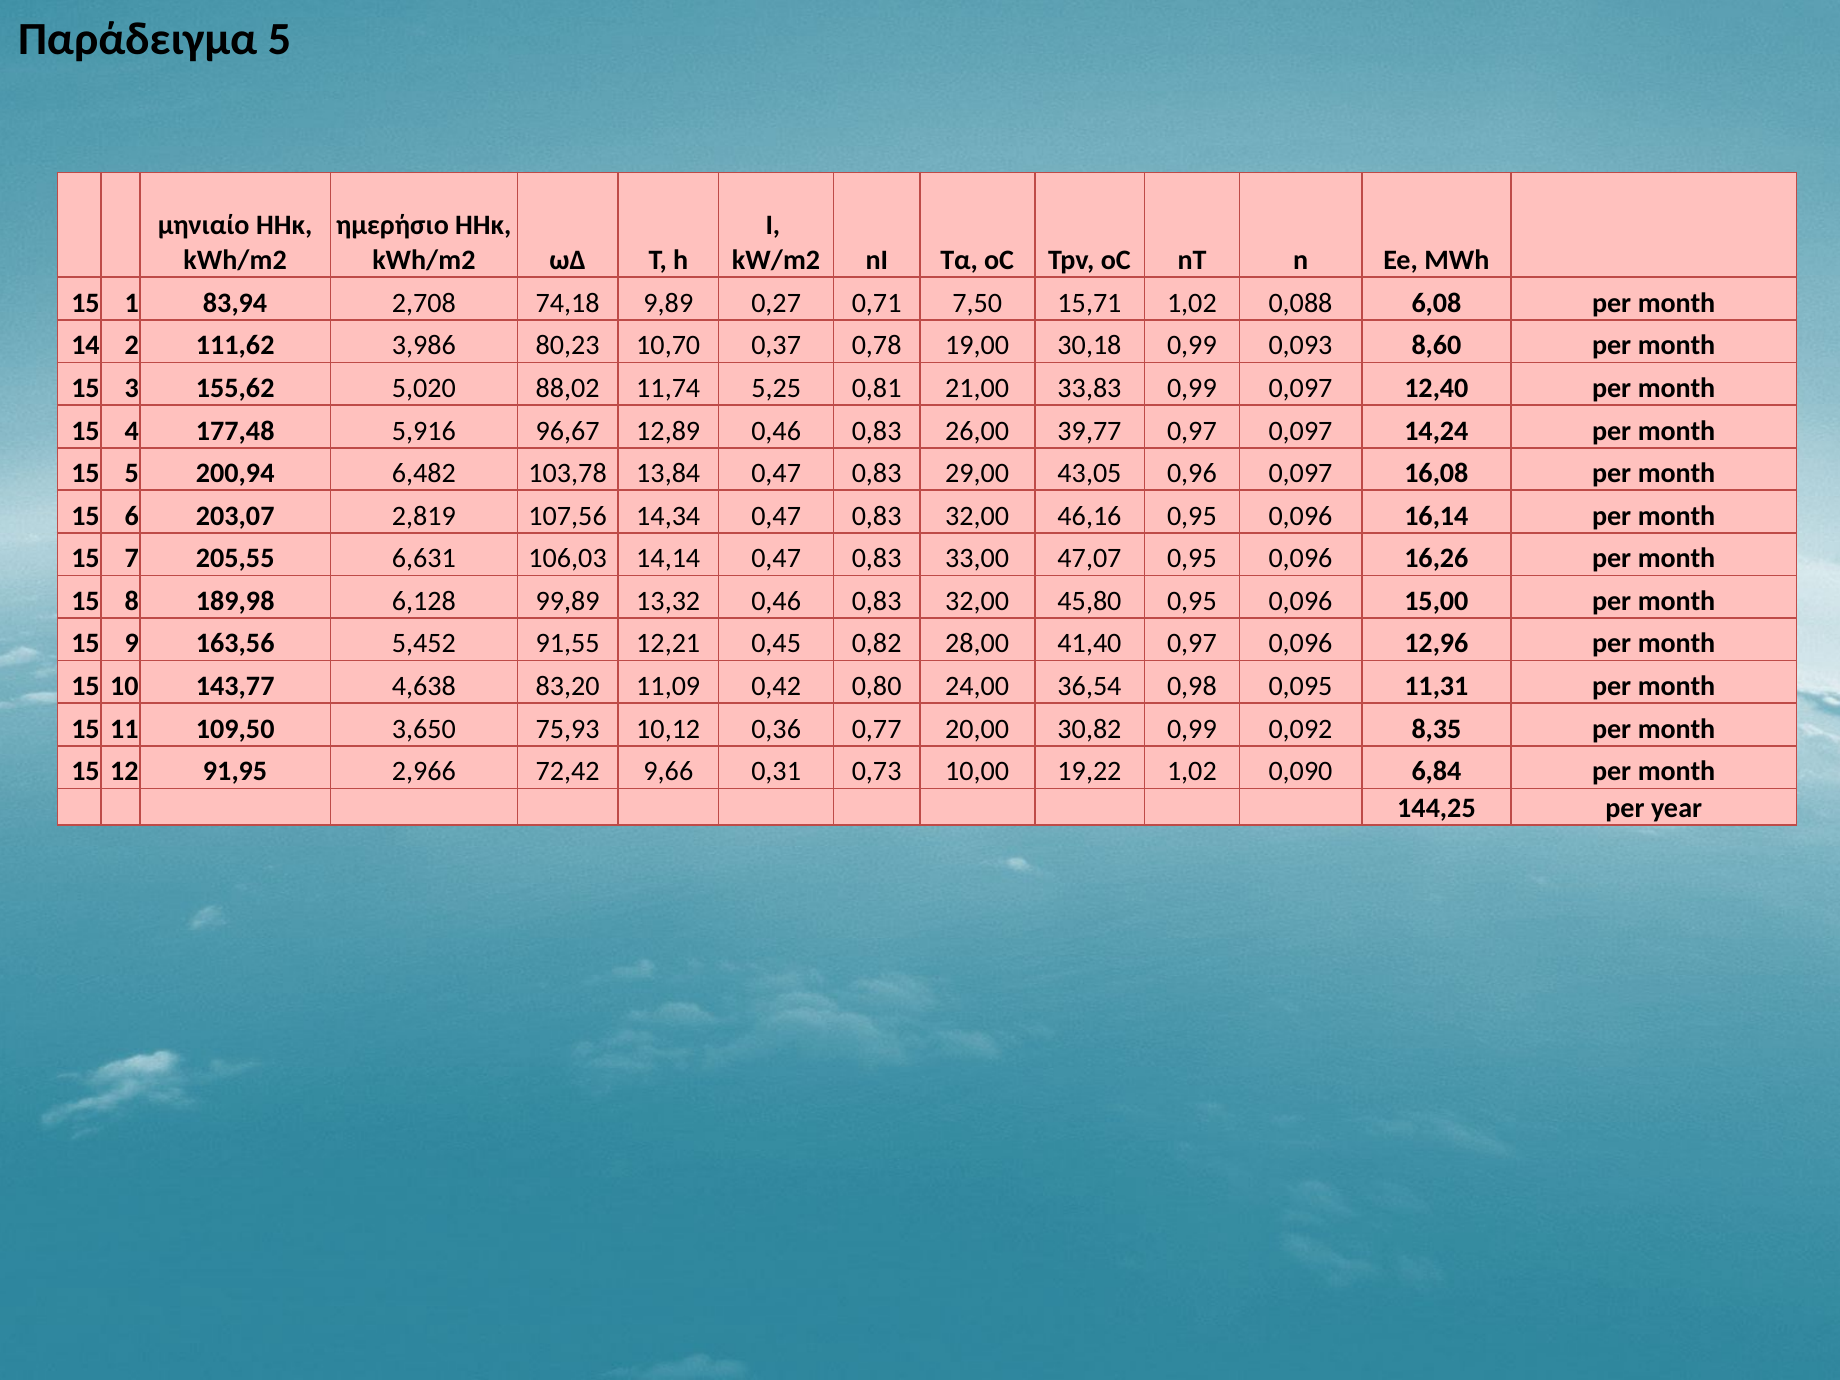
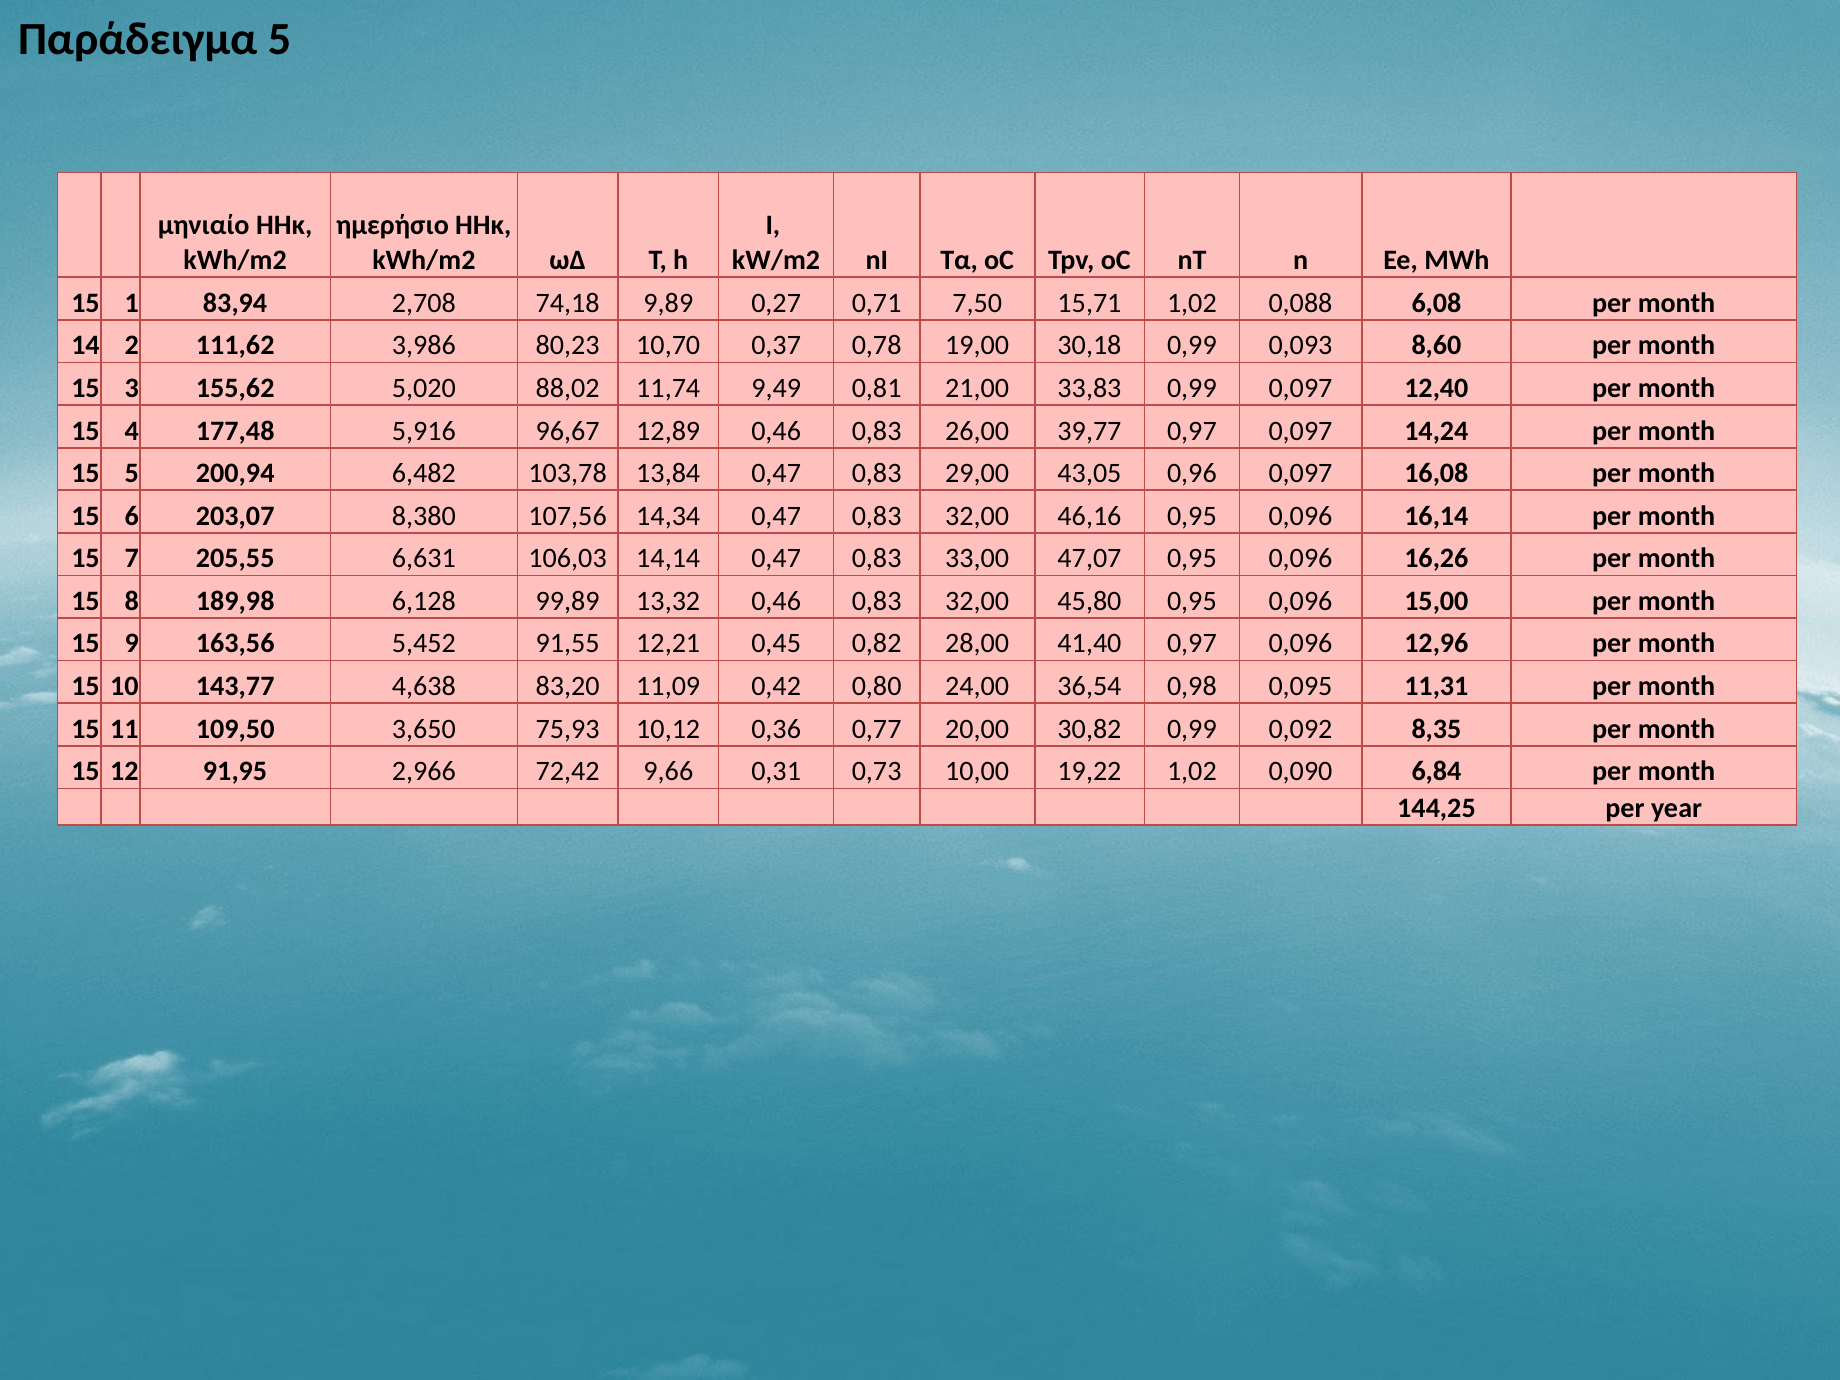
5,25: 5,25 -> 9,49
2,819: 2,819 -> 8,380
